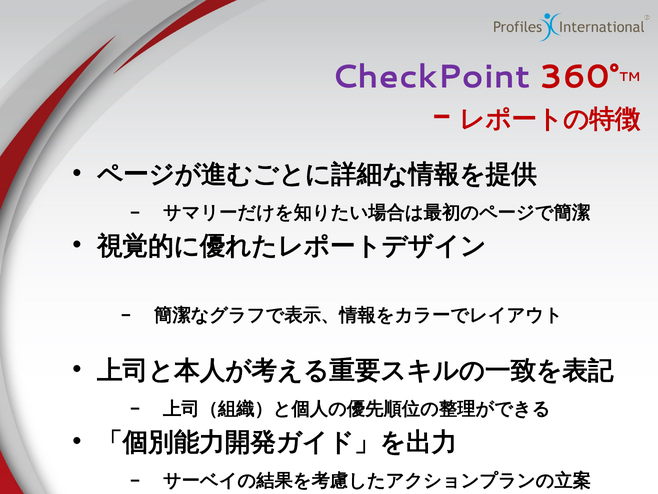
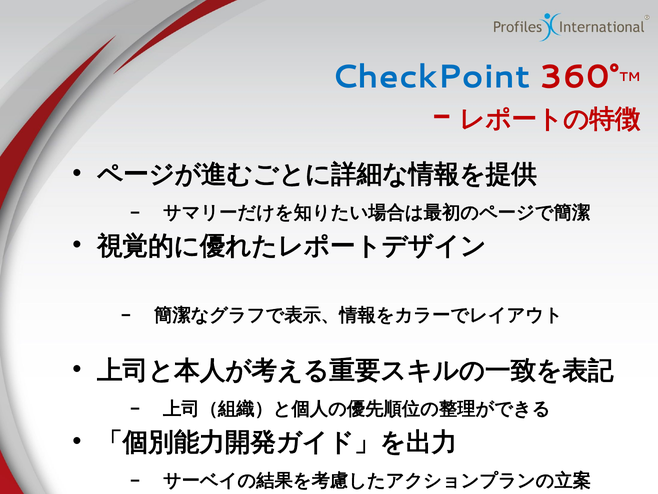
CheckPoint colour: purple -> blue
